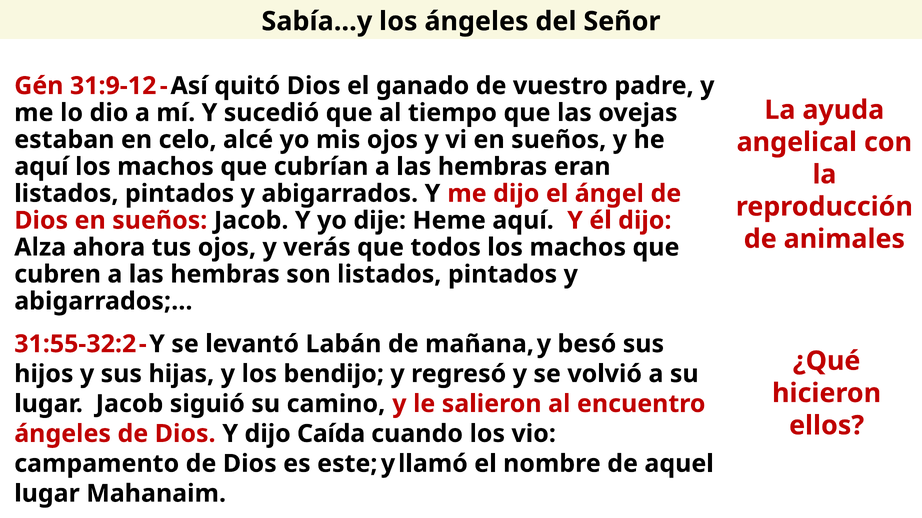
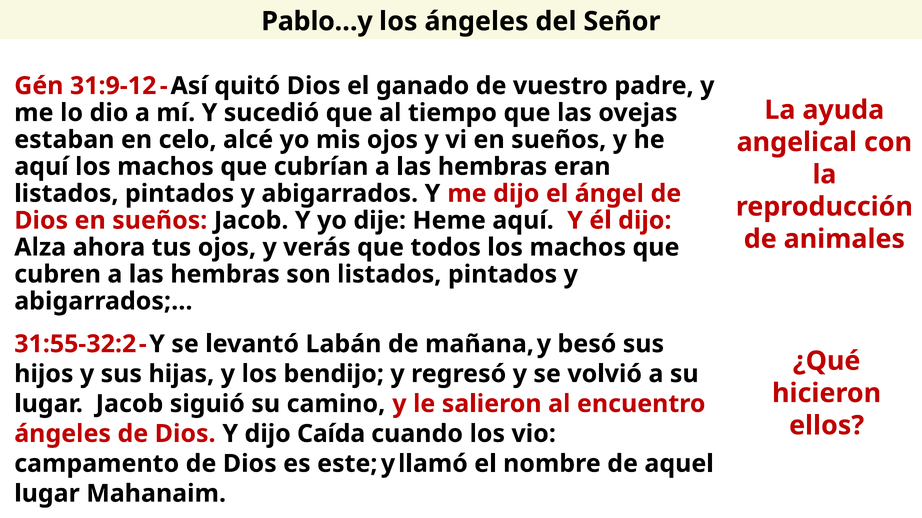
Sabía…y: Sabía…y -> Pablo…y
